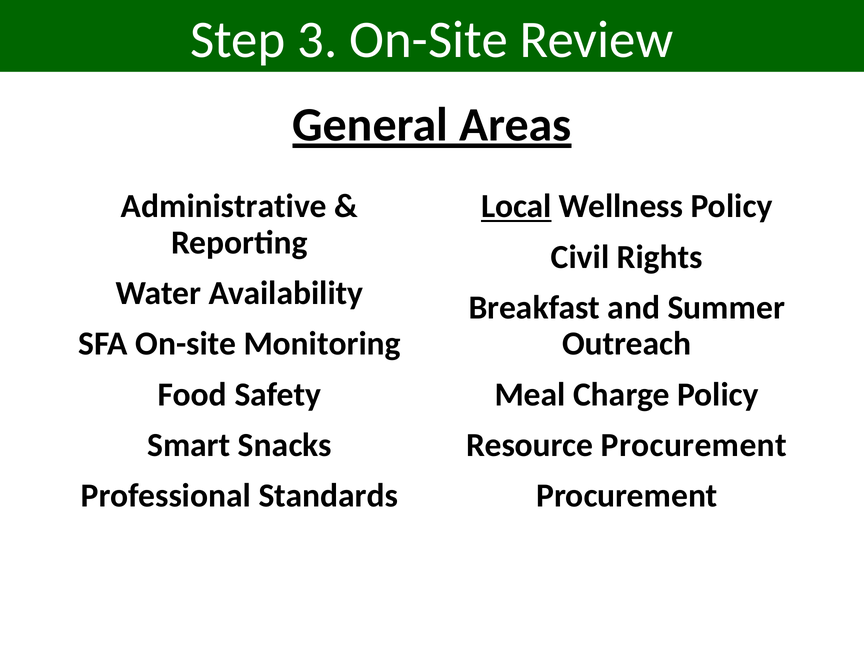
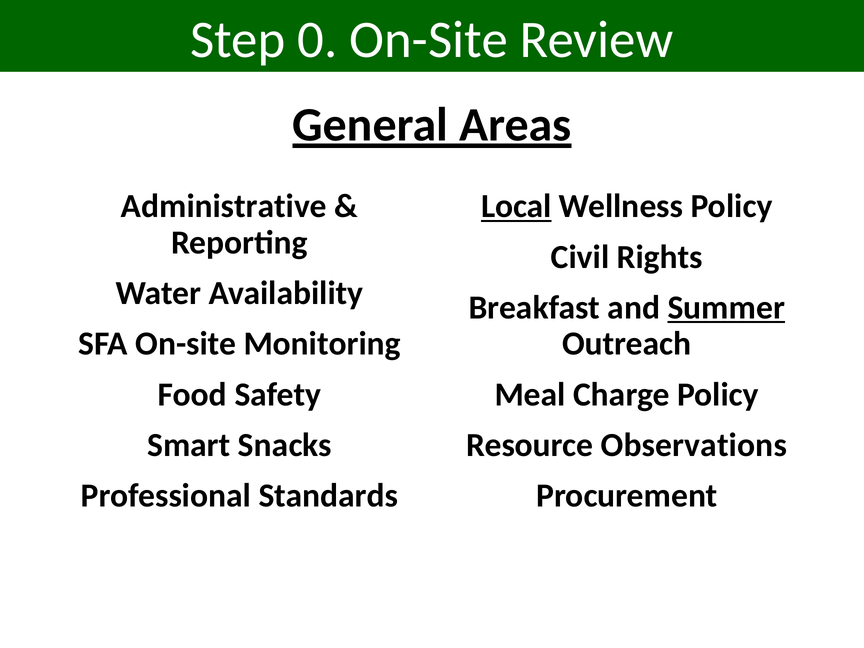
3: 3 -> 0
Summer underline: none -> present
Resource Procurement: Procurement -> Observations
